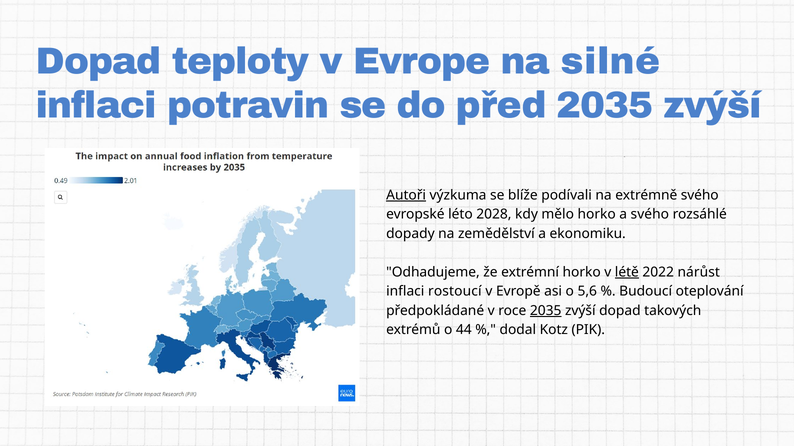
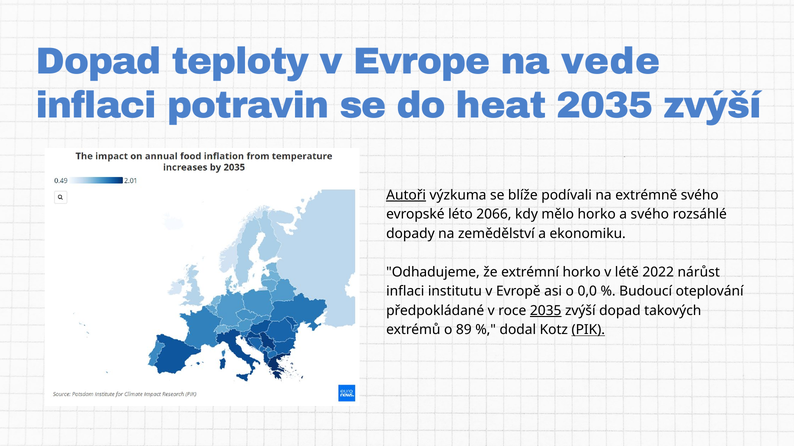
silné: silné -> vede
před: před -> heat
2028: 2028 -> 2066
létě underline: present -> none
rostoucí: rostoucí -> institutu
5,6: 5,6 -> 0,0
44: 44 -> 89
PIK underline: none -> present
